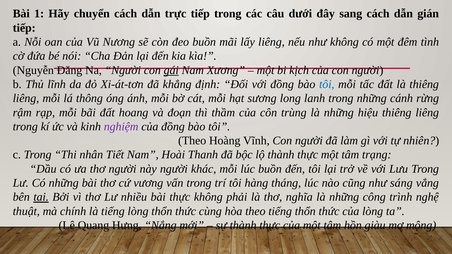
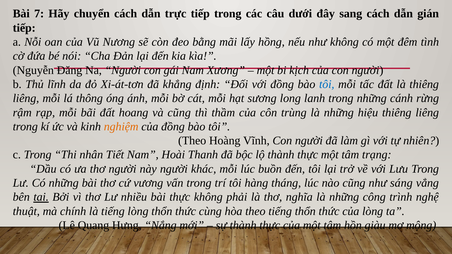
1: 1 -> 7
đeo buồn: buồn -> bằng
lấy liêng: liêng -> hồng
gái underline: present -> none
và đoạn: đoạn -> cũng
nghiệm colour: purple -> orange
